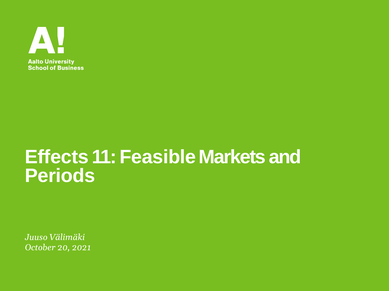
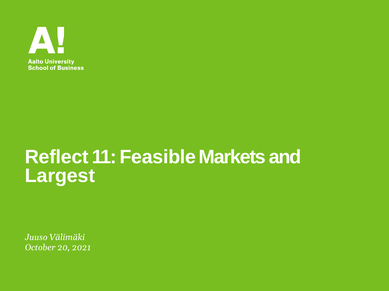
Effects: Effects -> Reflect
Periods: Periods -> Largest
